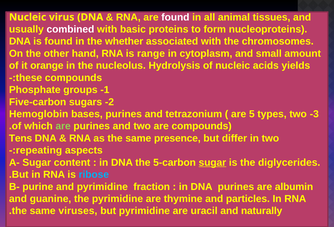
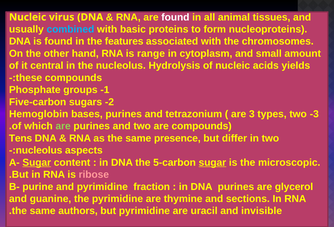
combined colour: white -> light blue
whether: whether -> features
orange: orange -> central
are 5: 5 -> 3
repeating at (39, 151): repeating -> nucleolus
Sugar at (37, 163) underline: none -> present
diglycerides: diglycerides -> microscopic
ribose colour: light blue -> pink
albumin: albumin -> glycerol
particles: particles -> sections
viruses: viruses -> authors
naturally: naturally -> invisible
